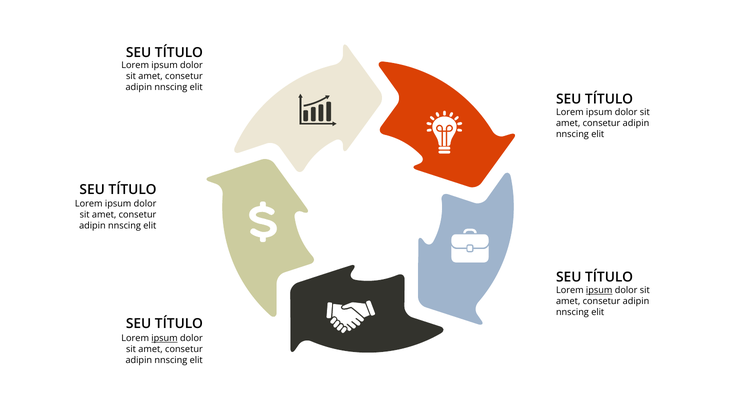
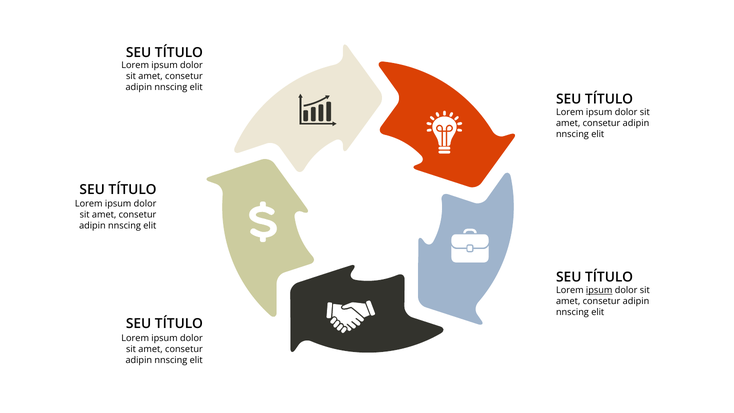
ipsum at (165, 338) underline: present -> none
